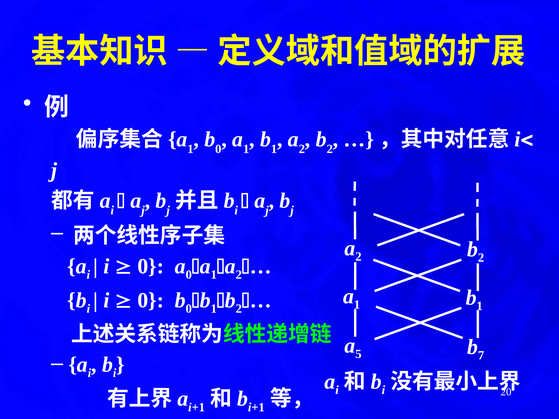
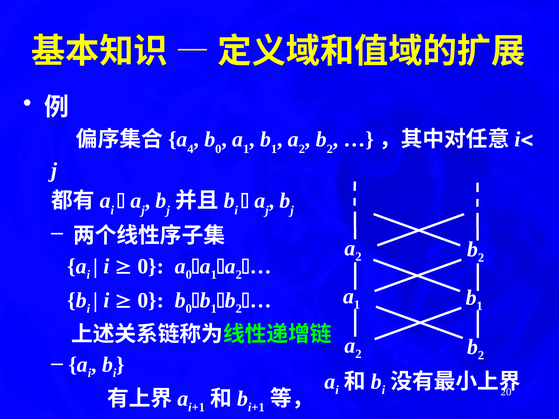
1 at (190, 149): 1 -> 4
5 at (358, 354): 5 -> 2
7 at (481, 356): 7 -> 2
